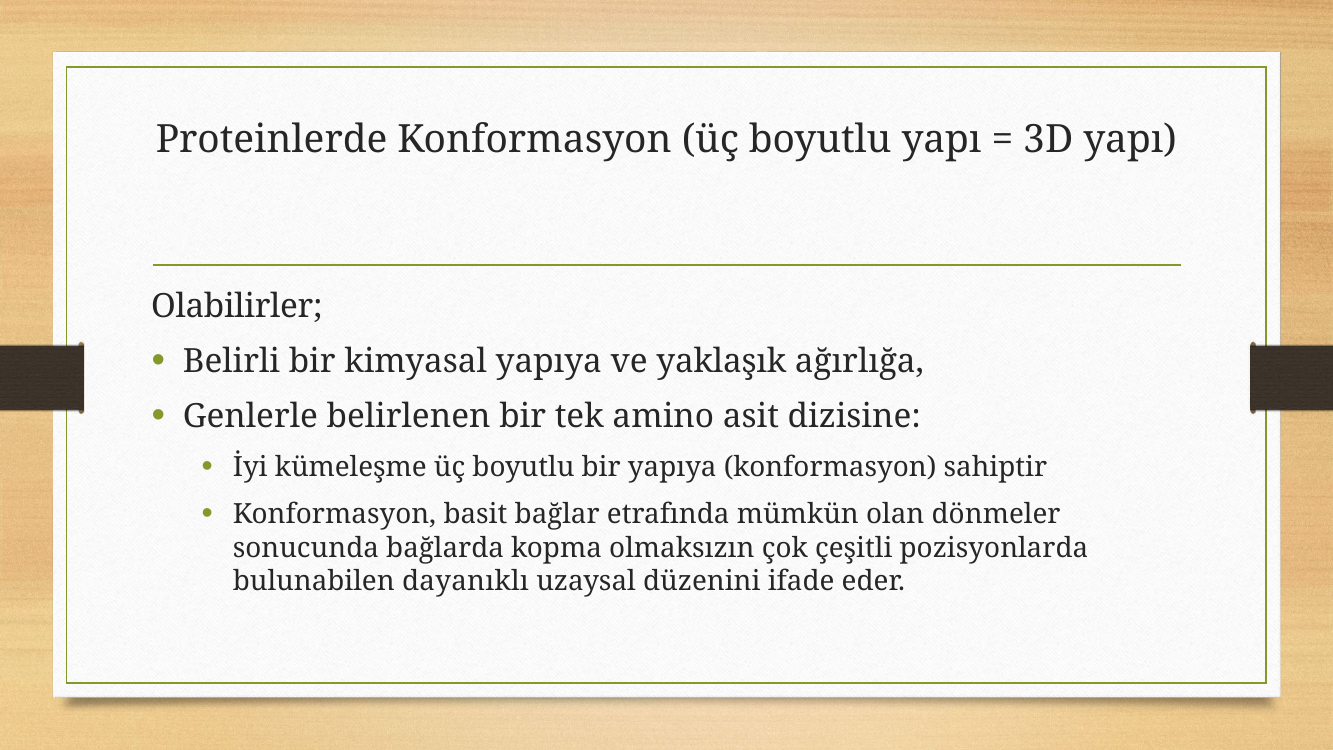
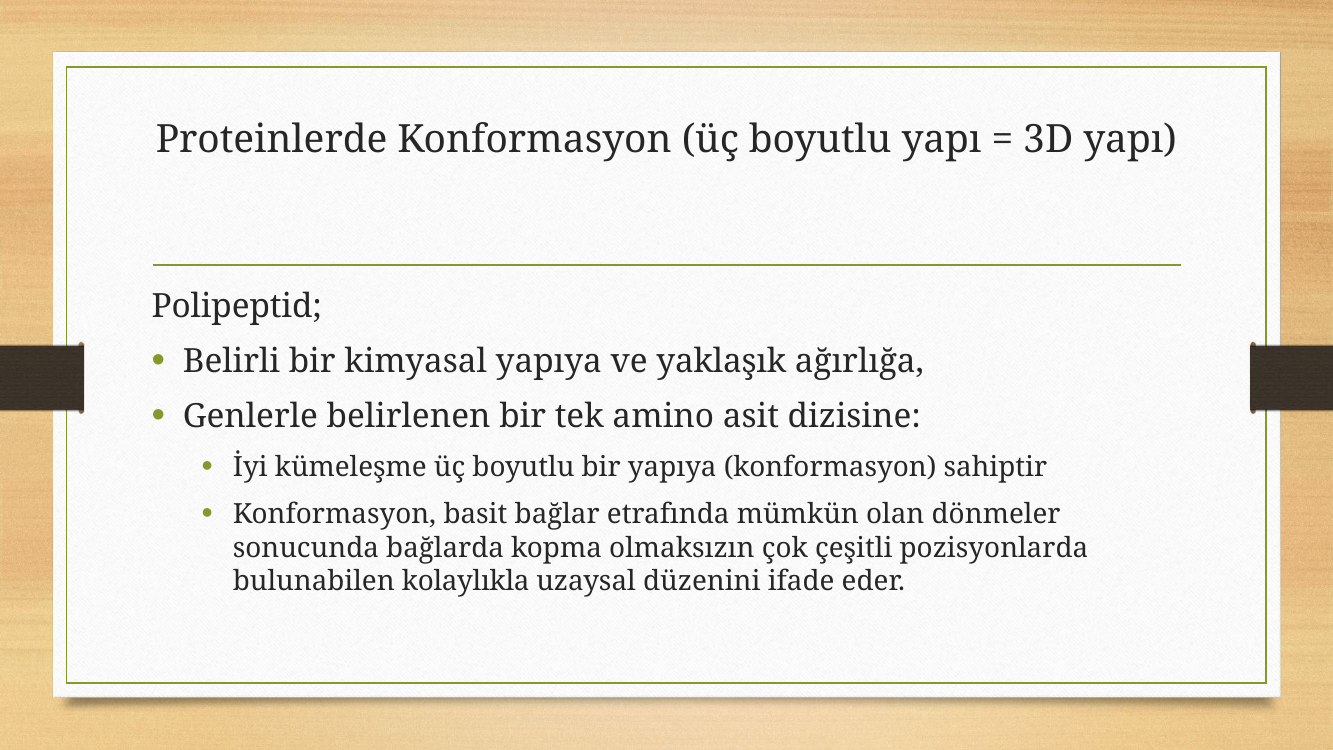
Olabilirler: Olabilirler -> Polipeptid
dayanıklı: dayanıklı -> kolaylıkla
